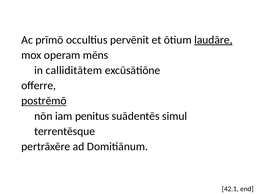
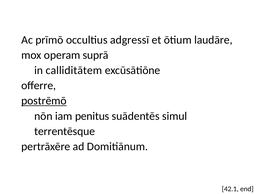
pervēnit: pervēnit -> adgressī
laudāre underline: present -> none
mēns: mēns -> suprā
